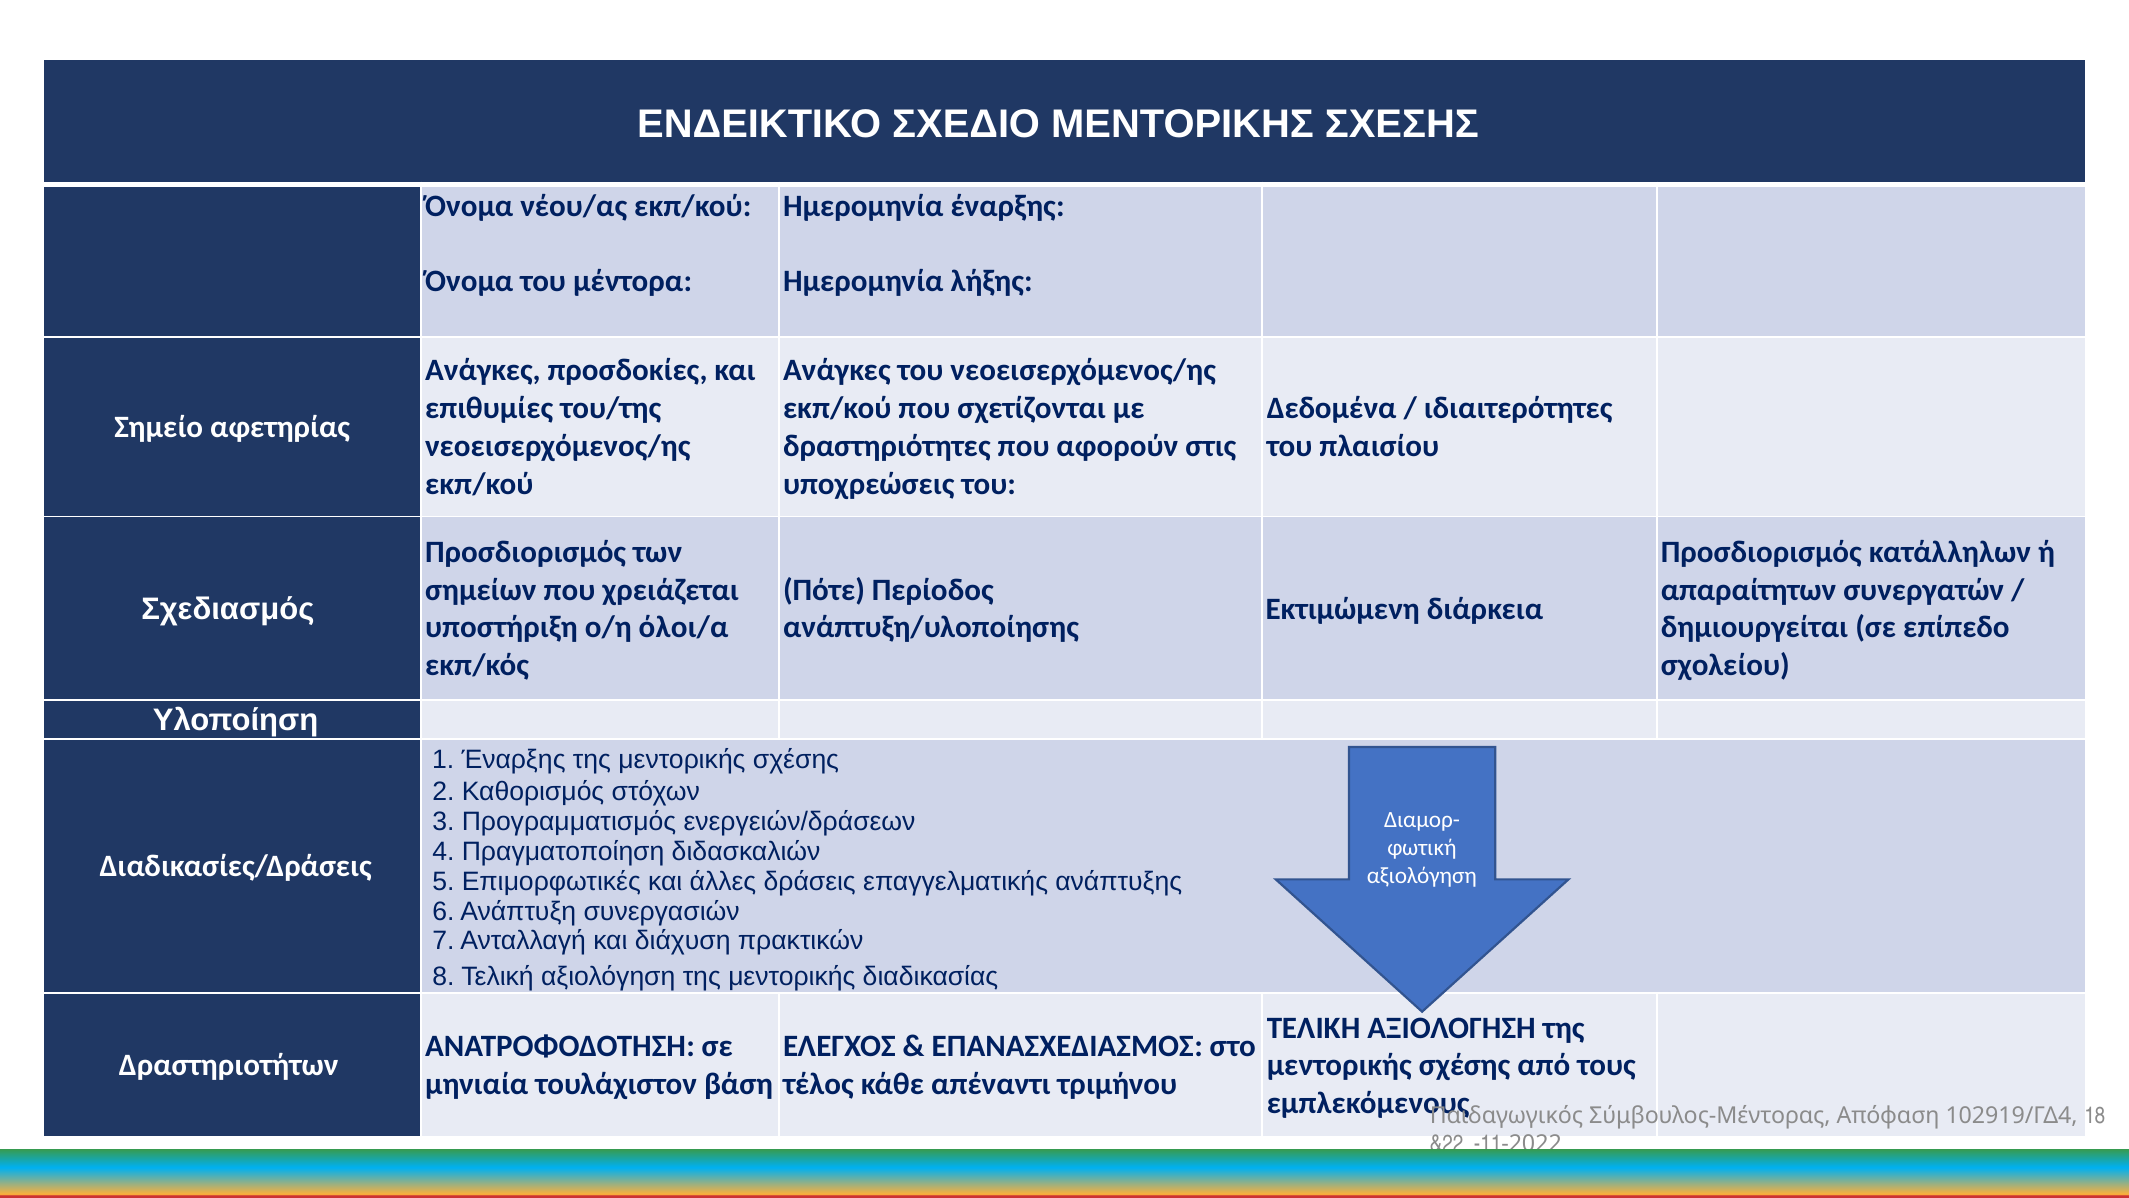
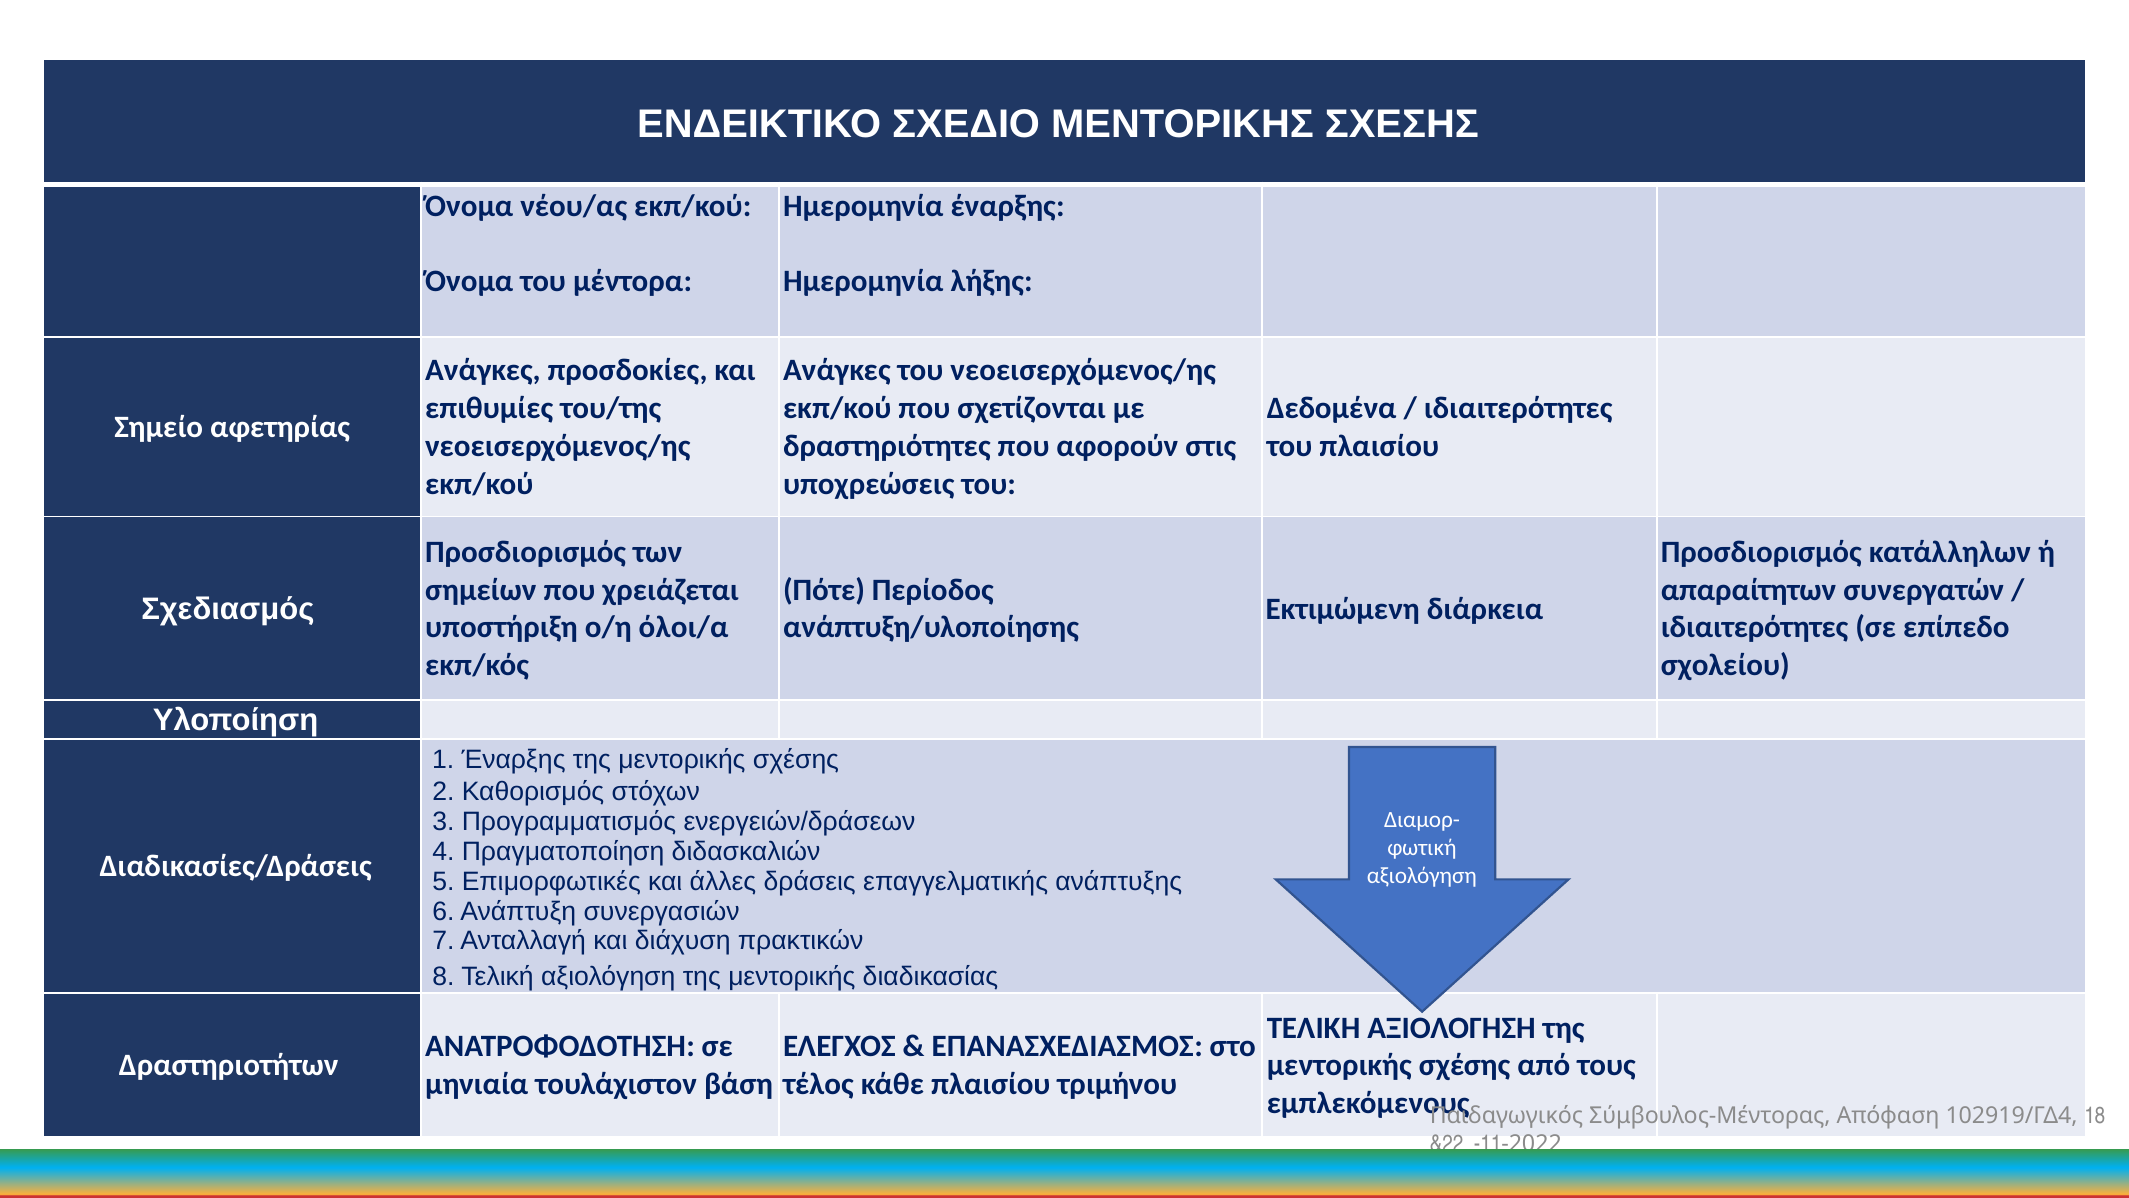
δημιουργείται at (1755, 628): δημιουργείται -> ιδιαιτερότητες
κάθε απέναντι: απέναντι -> πλαισίου
